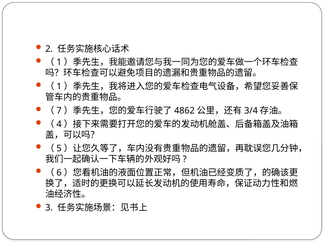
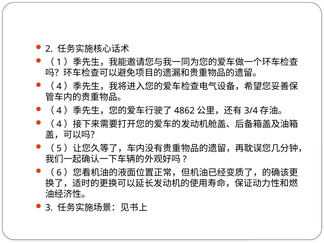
1 at (59, 86): 1 -> 4
7 at (59, 111): 7 -> 4
